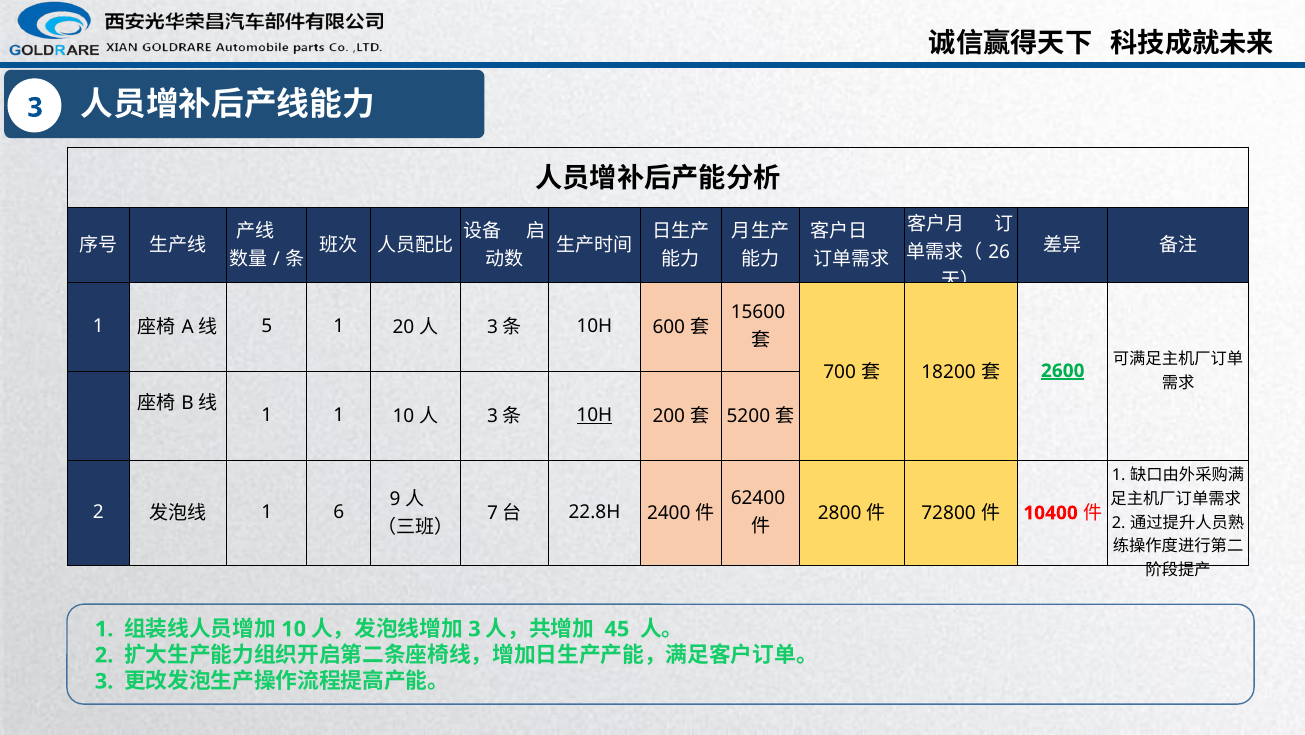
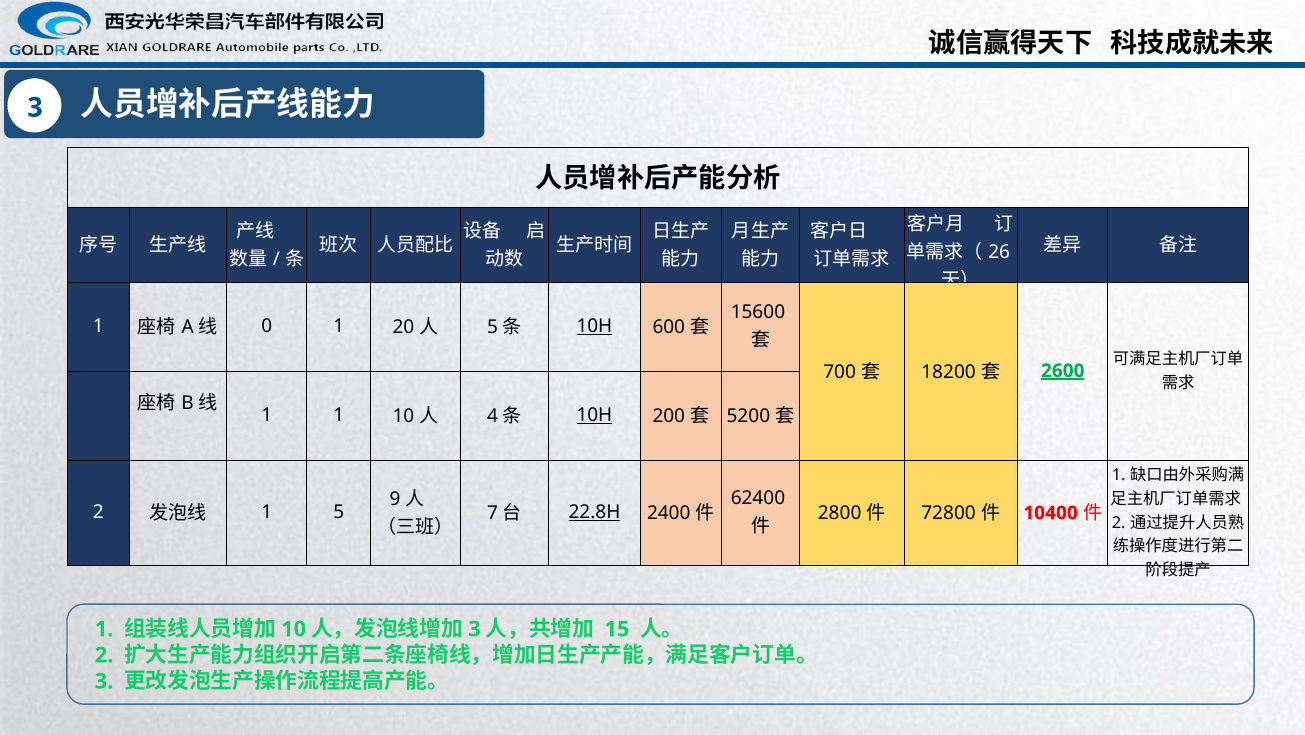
5: 5 -> 0
3 at (492, 327): 3 -> 5
10H at (594, 326) underline: none -> present
3 at (492, 416): 3 -> 4
1 6: 6 -> 5
22.8H underline: none -> present
45: 45 -> 15
